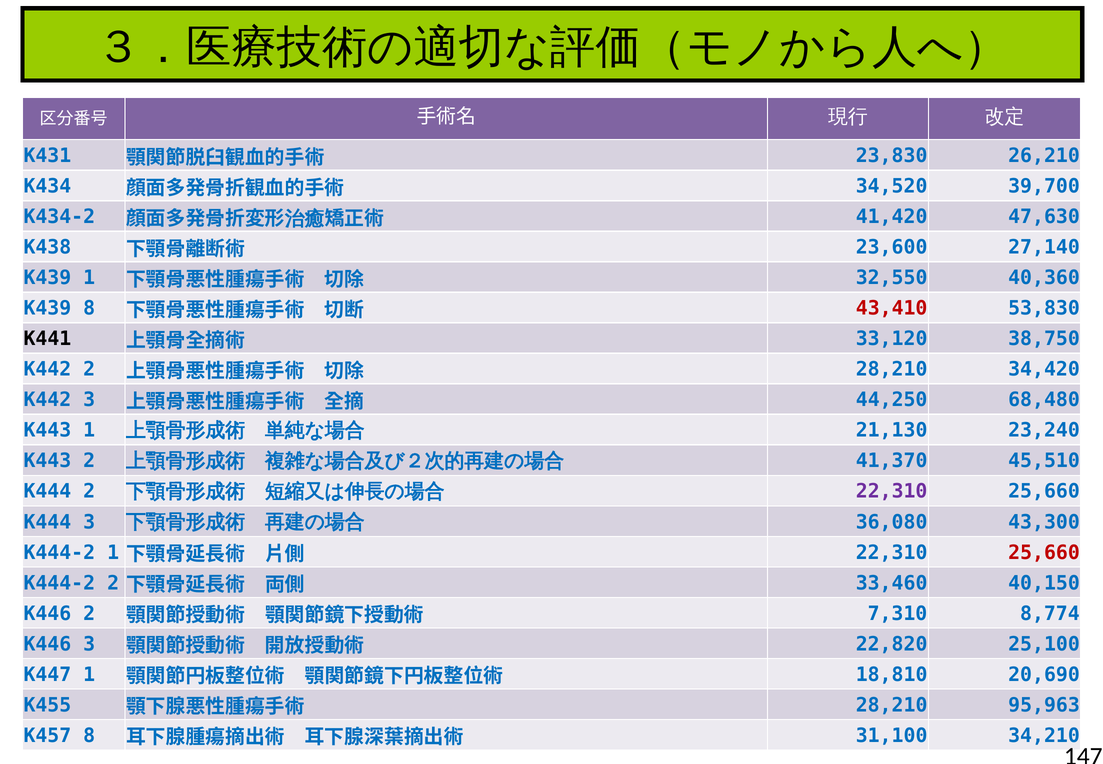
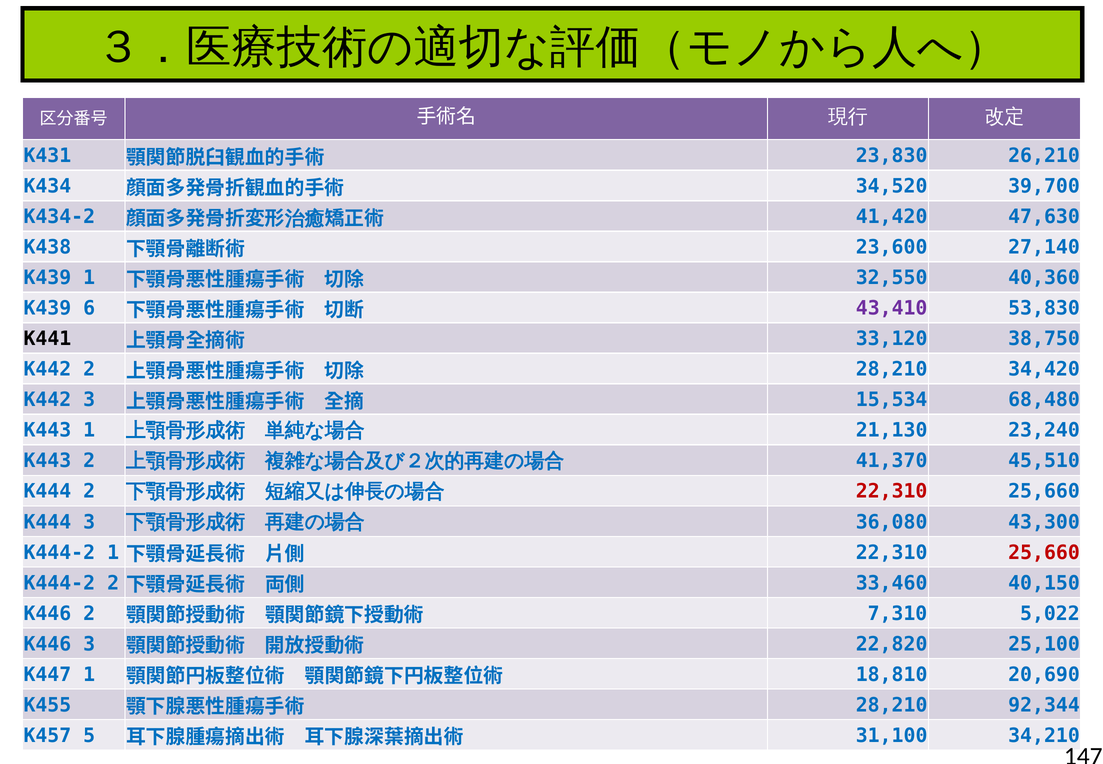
K439 8: 8 -> 6
43,410 colour: red -> purple
44,250: 44,250 -> 15,534
22,310 at (892, 491) colour: purple -> red
8,774: 8,774 -> 5,022
95,963: 95,963 -> 92,344
K457 8: 8 -> 5
